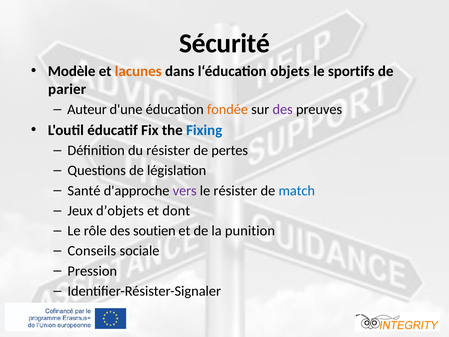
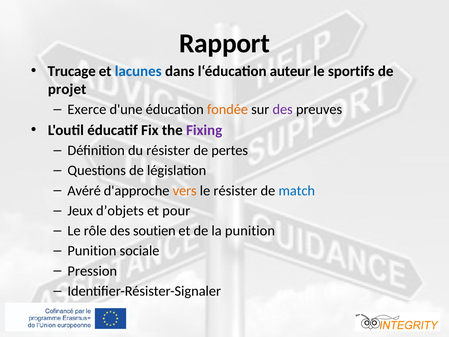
Sécurité: Sécurité -> Rapport
Modèle: Modèle -> Trucage
lacunes colour: orange -> blue
objets: objets -> auteur
parier: parier -> projet
Auteur: Auteur -> Exerce
Fixing colour: blue -> purple
Santé: Santé -> Avéré
vers colour: purple -> orange
dont: dont -> pour
Conseils at (92, 251): Conseils -> Punition
